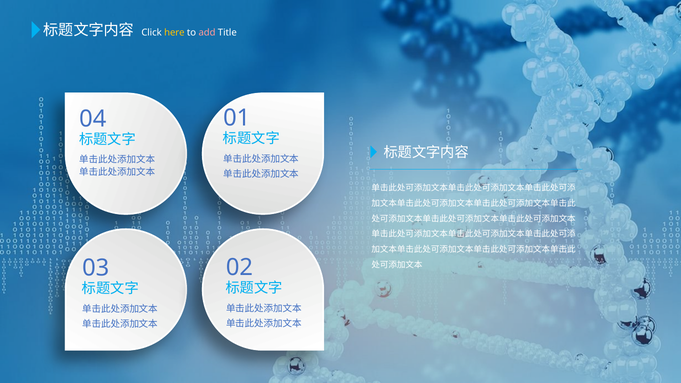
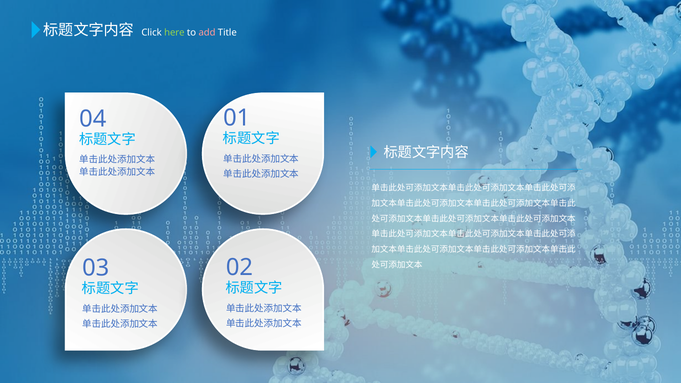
here colour: yellow -> light green
